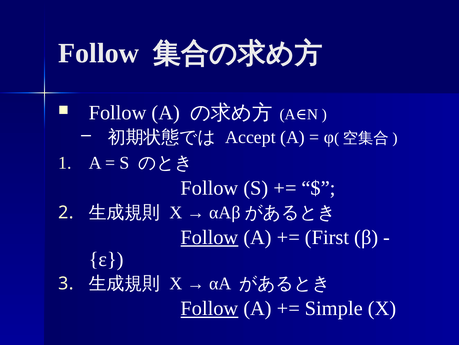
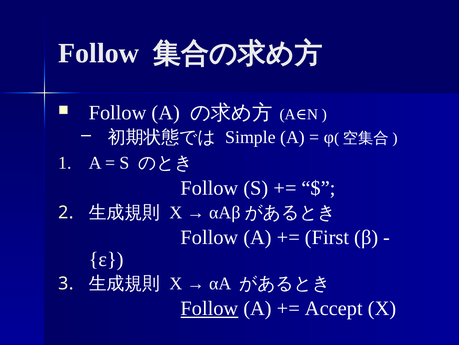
Accept: Accept -> Simple
Follow at (209, 237) underline: present -> none
Simple: Simple -> Accept
